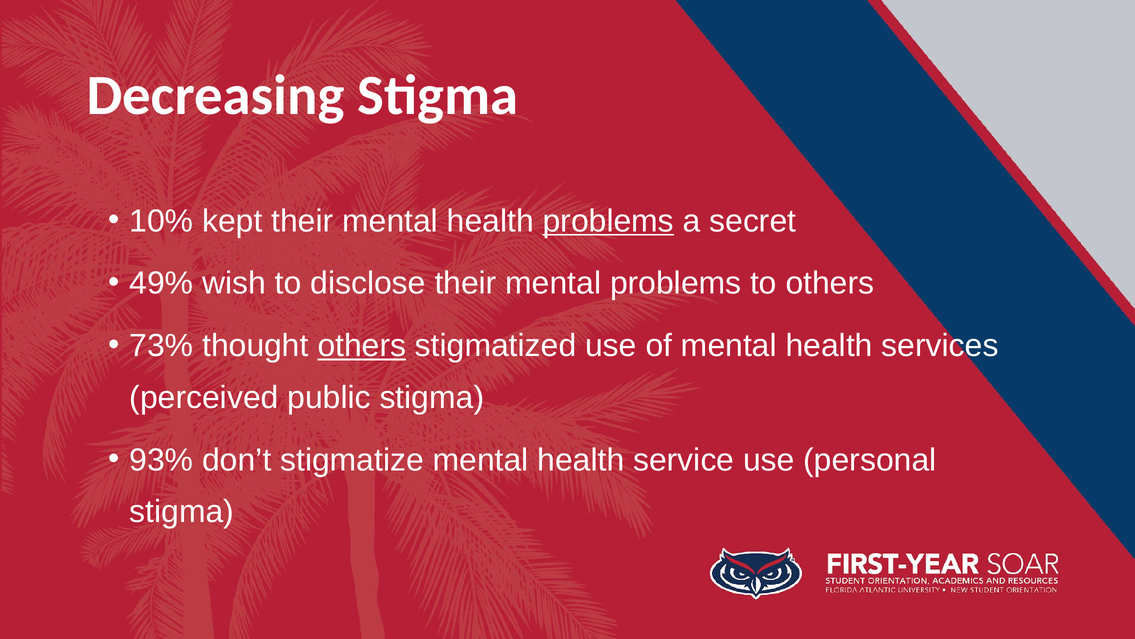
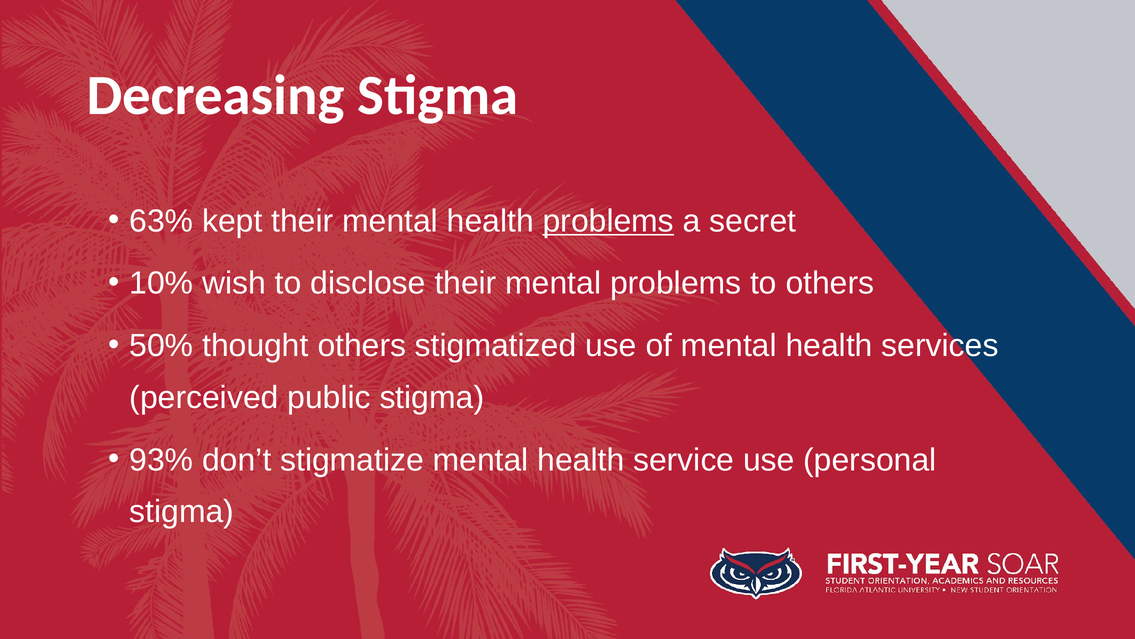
10%: 10% -> 63%
49%: 49% -> 10%
73%: 73% -> 50%
others at (362, 346) underline: present -> none
